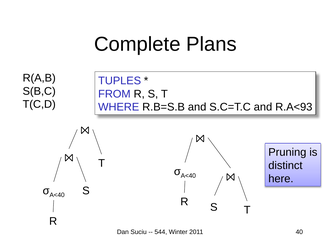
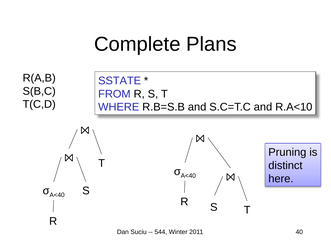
TUPLES: TUPLES -> SSTATE
R.A<93: R.A<93 -> R.A<10
